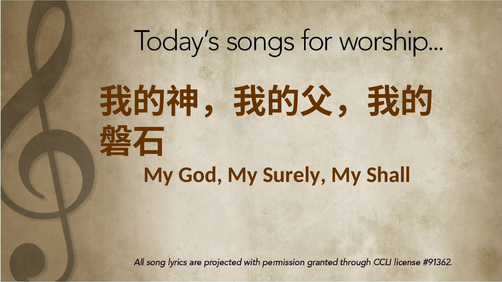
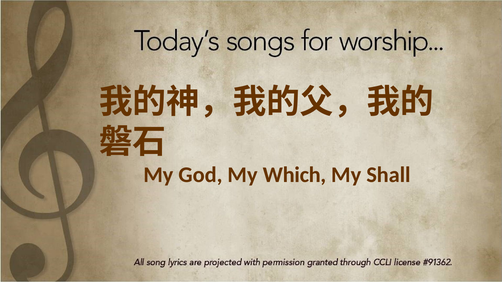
Surely: Surely -> Which
